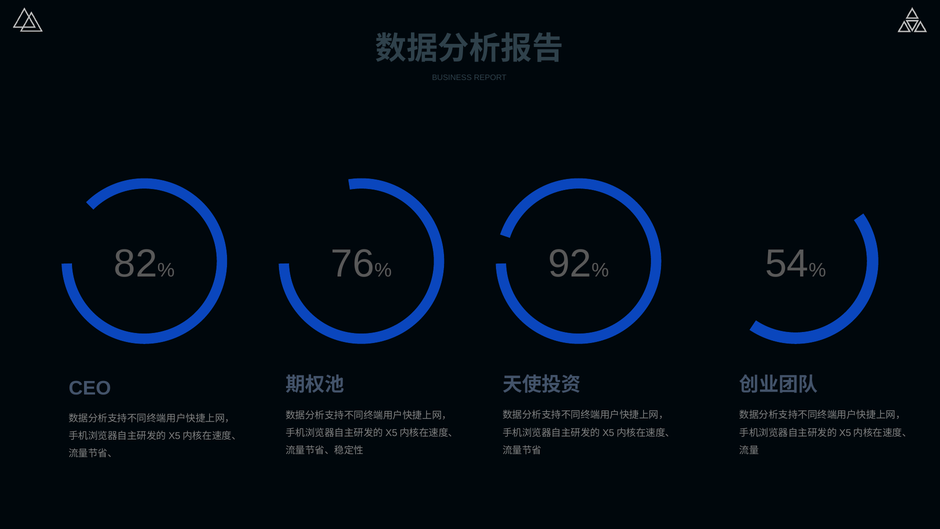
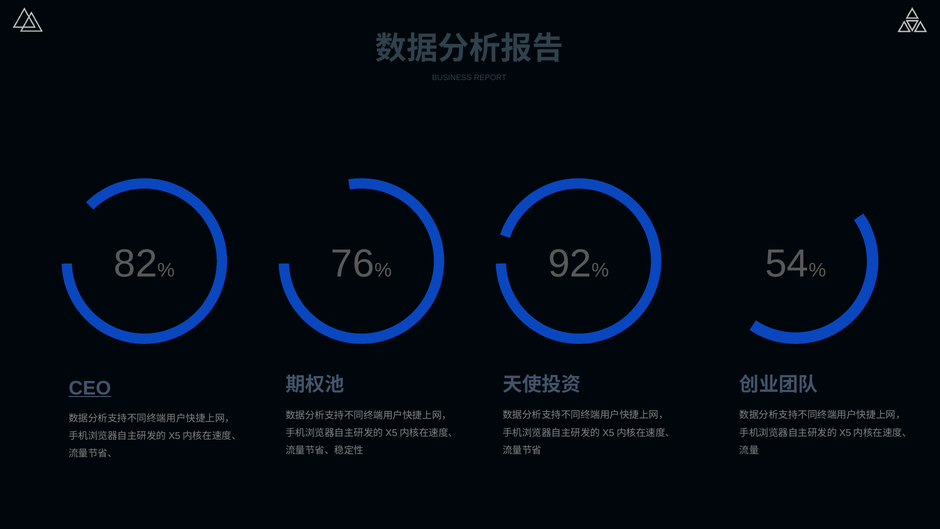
CEO underline: none -> present
